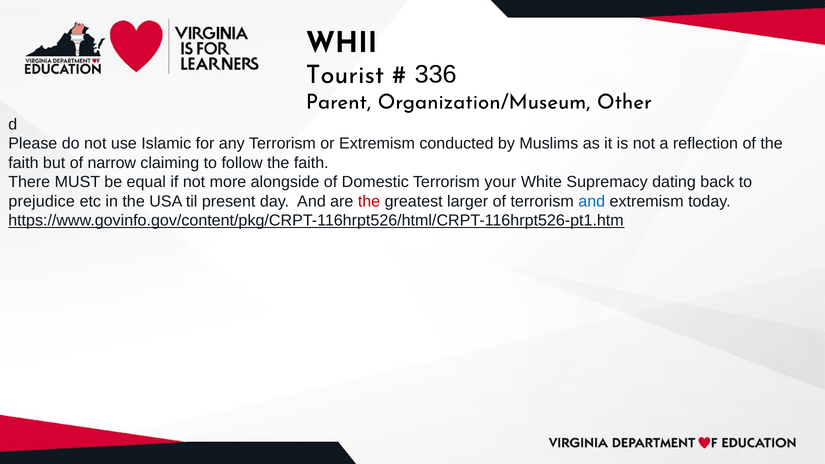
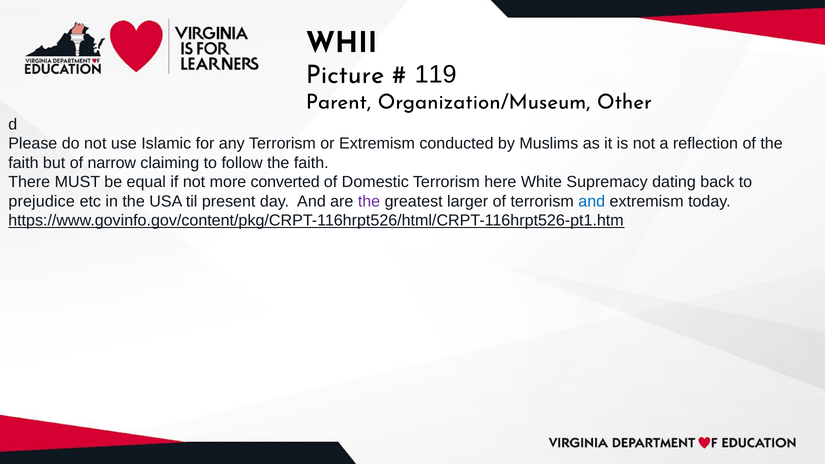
Tourist: Tourist -> Picture
336: 336 -> 119
alongside: alongside -> converted
your: your -> here
the at (369, 201) colour: red -> purple
